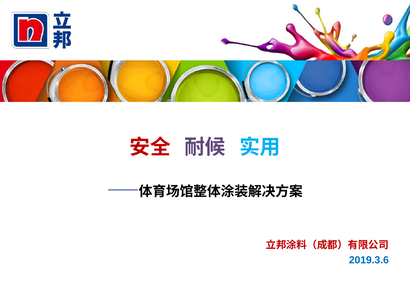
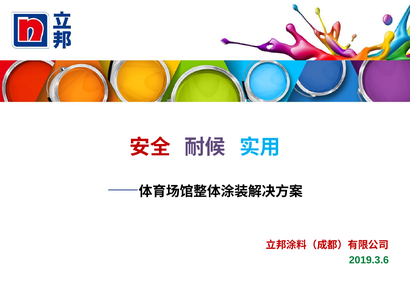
2019.3.6 colour: blue -> green
